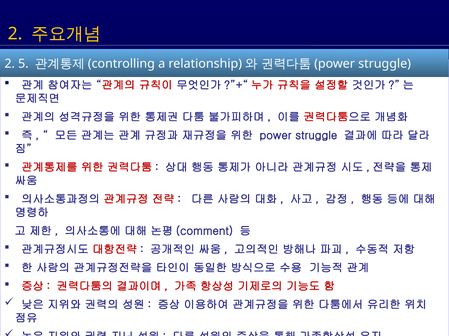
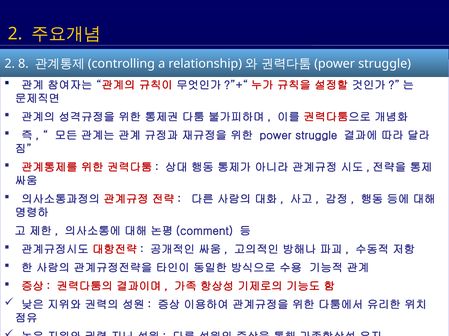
5: 5 -> 8
